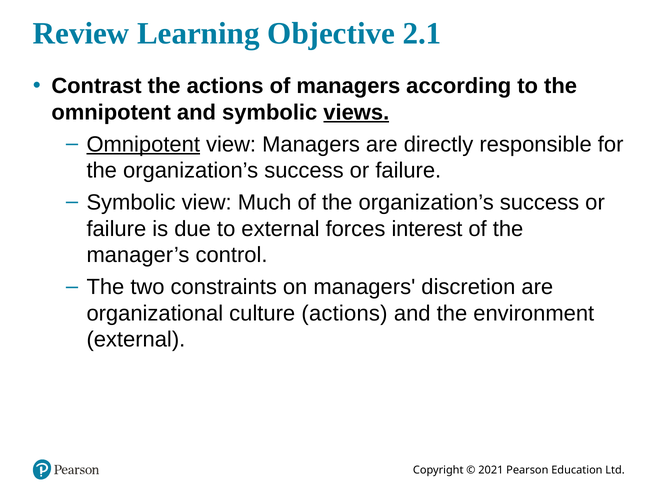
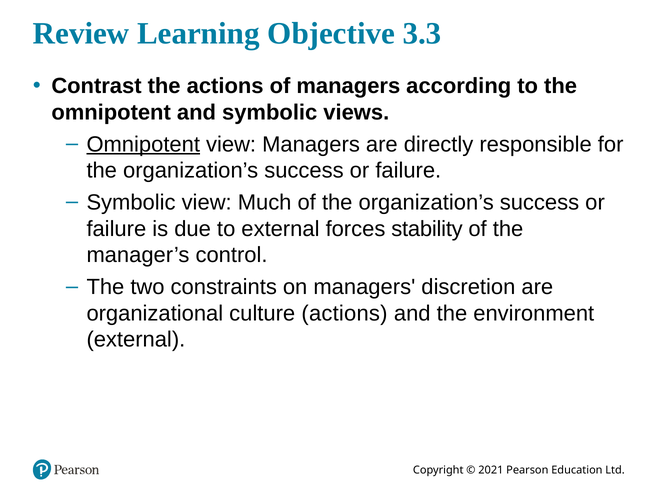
2.1: 2.1 -> 3.3
views underline: present -> none
interest: interest -> stability
